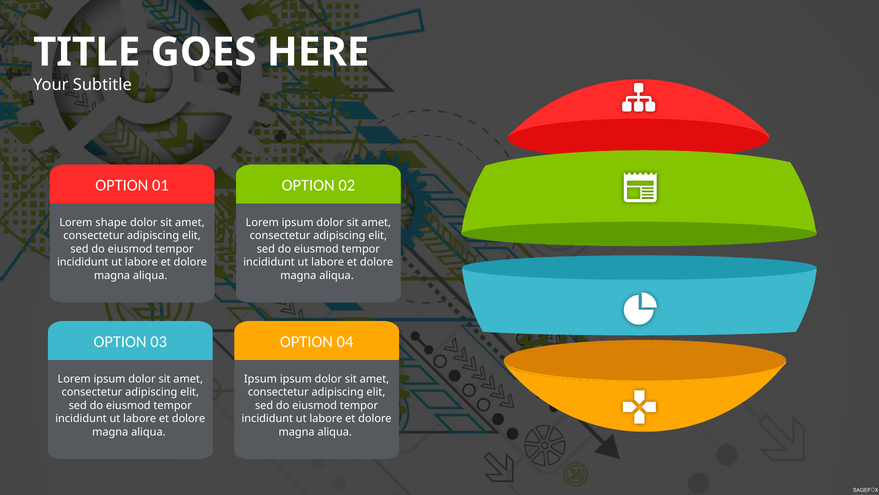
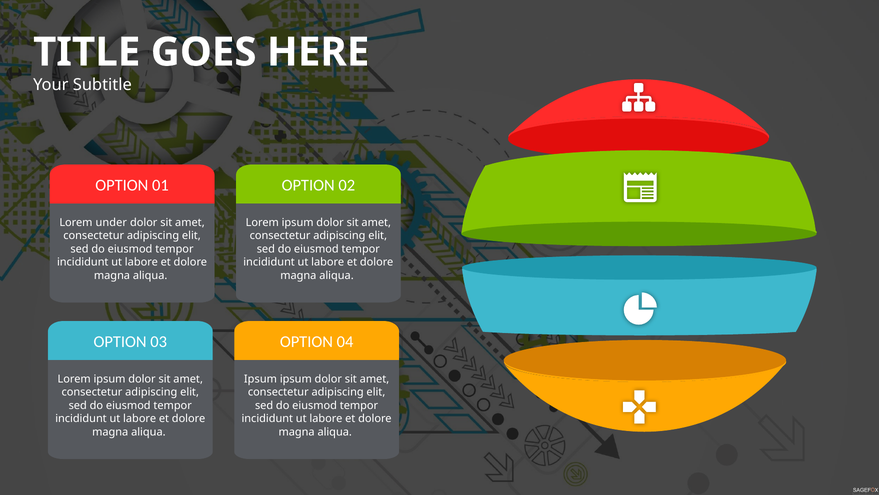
shape: shape -> under
